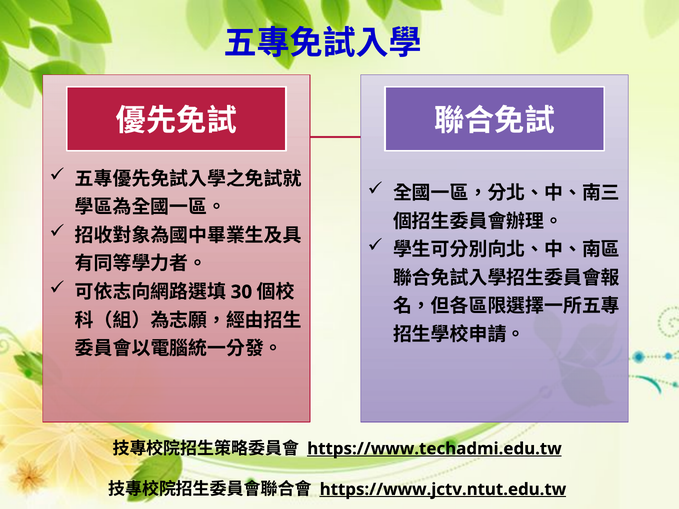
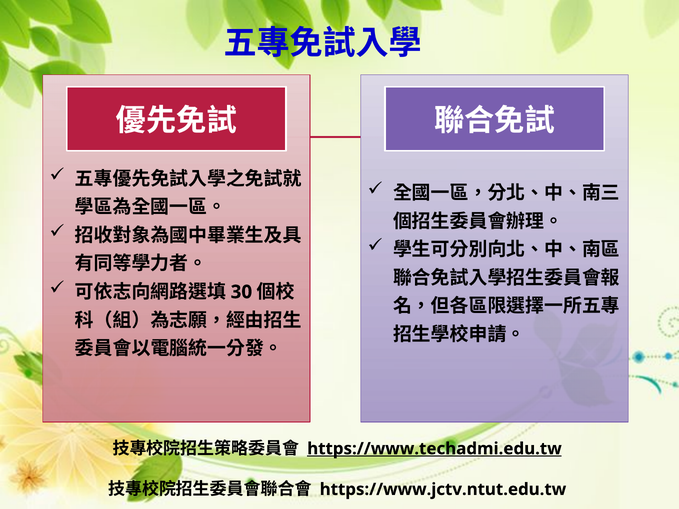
https://www.jctv.ntut.edu.tw underline: present -> none
